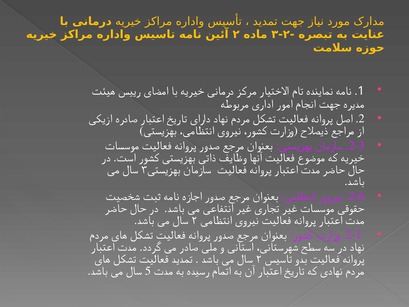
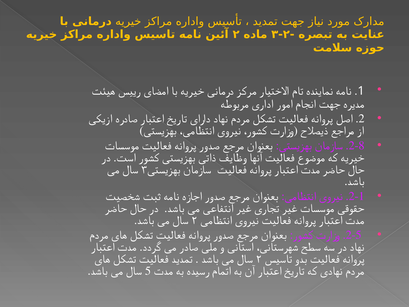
2-3: 2-3 -> 2-8
2-6: 2-6 -> 2-1
2-1: 2-1 -> 2-5
